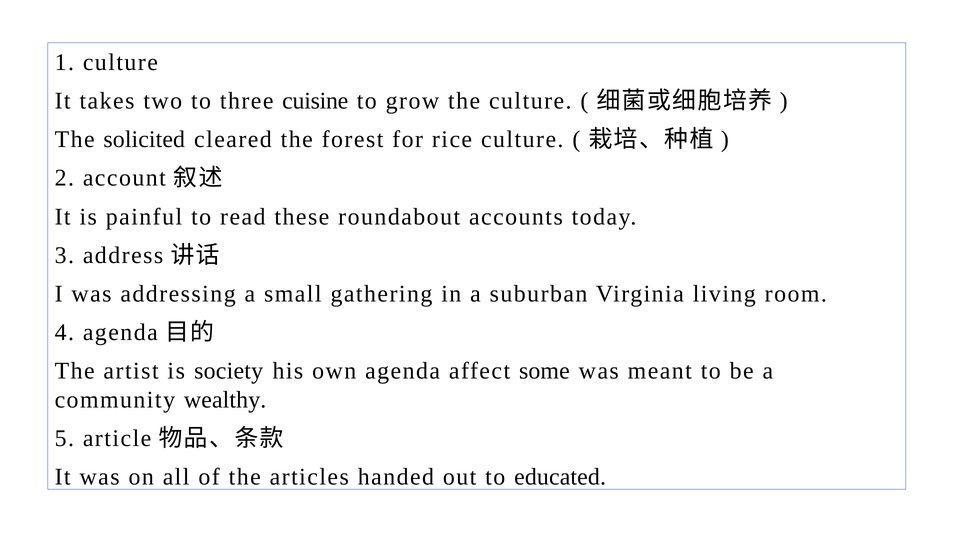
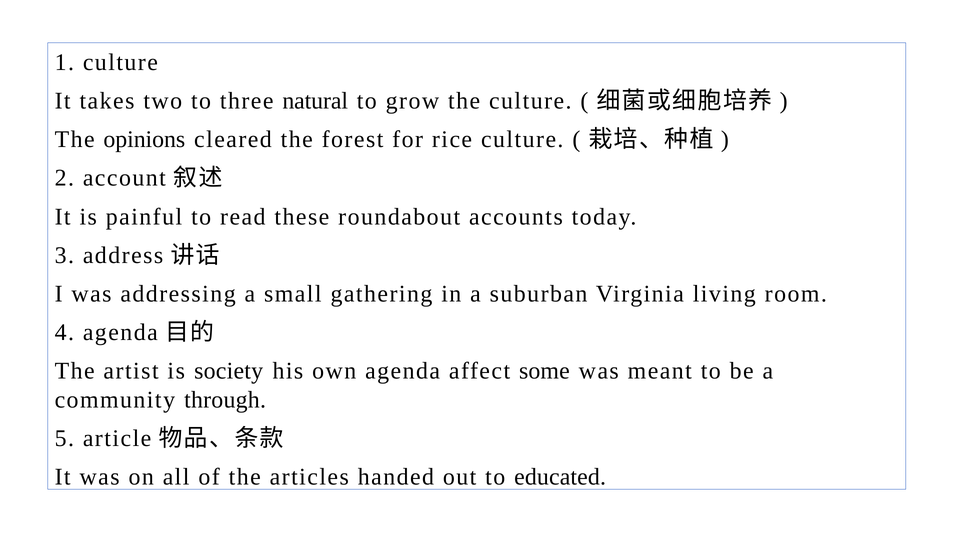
cuisine: cuisine -> natural
solicited: solicited -> opinions
wealthy: wealthy -> through
